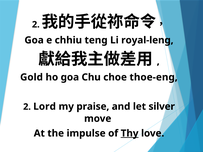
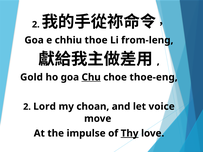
teng: teng -> thoe
royal-leng: royal-leng -> from-leng
Chu underline: none -> present
praise: praise -> choan
silver: silver -> voice
